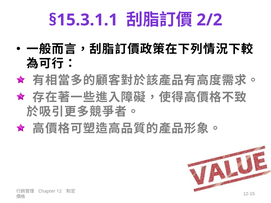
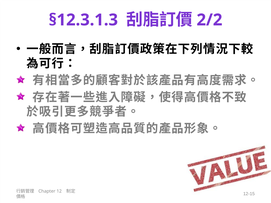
§15.3.1.1: §15.3.1.1 -> §12.3.1.3
